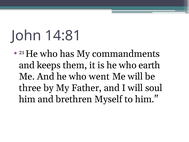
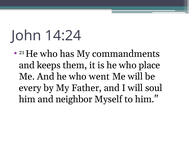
14:81: 14:81 -> 14:24
earth: earth -> place
three: three -> every
brethren: brethren -> neighbor
